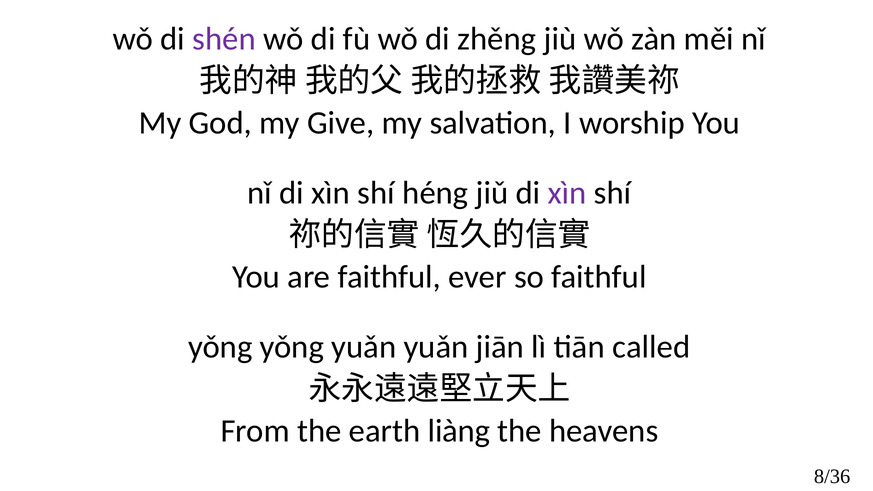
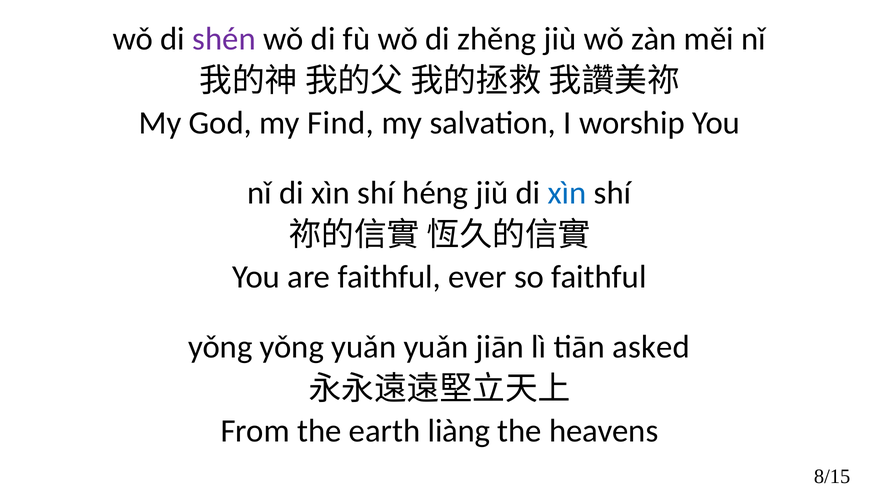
Give: Give -> Find
xìn at (567, 193) colour: purple -> blue
called: called -> asked
8/36: 8/36 -> 8/15
